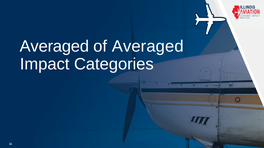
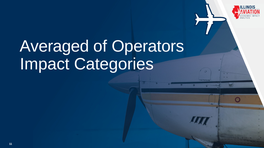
of Averaged: Averaged -> Operators
